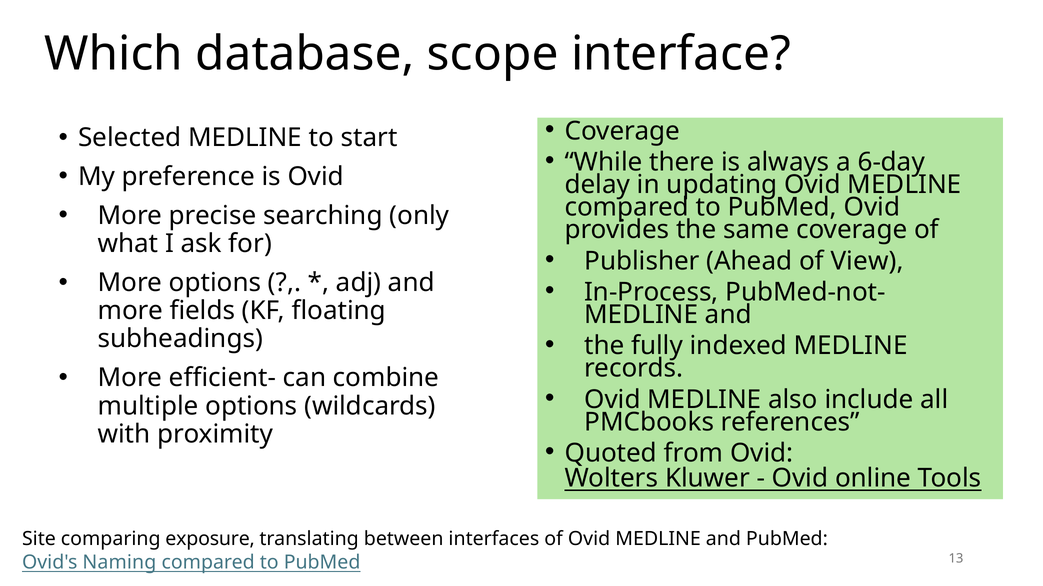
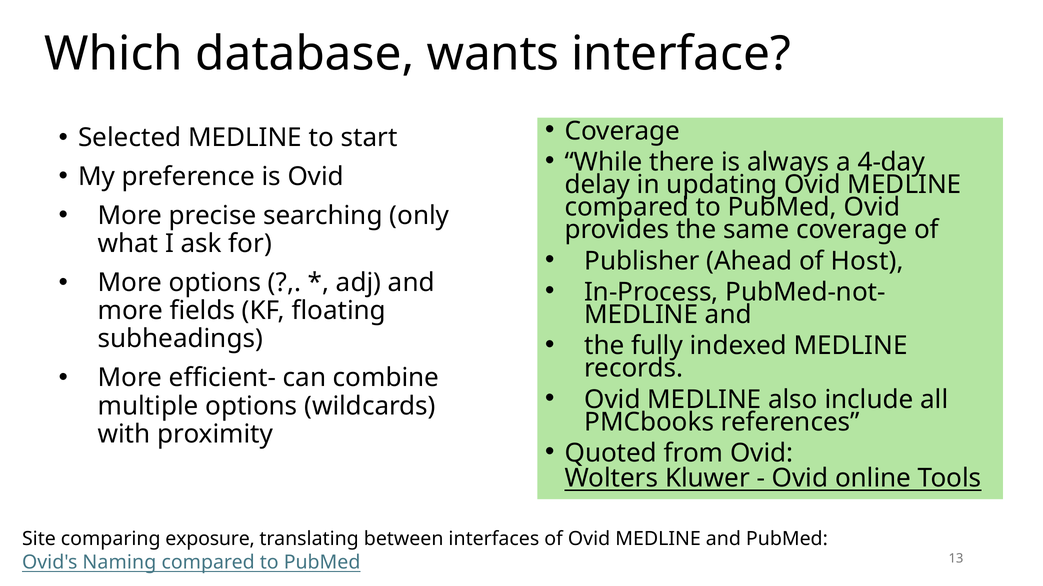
scope: scope -> wants
6-day: 6-day -> 4-day
View: View -> Host
